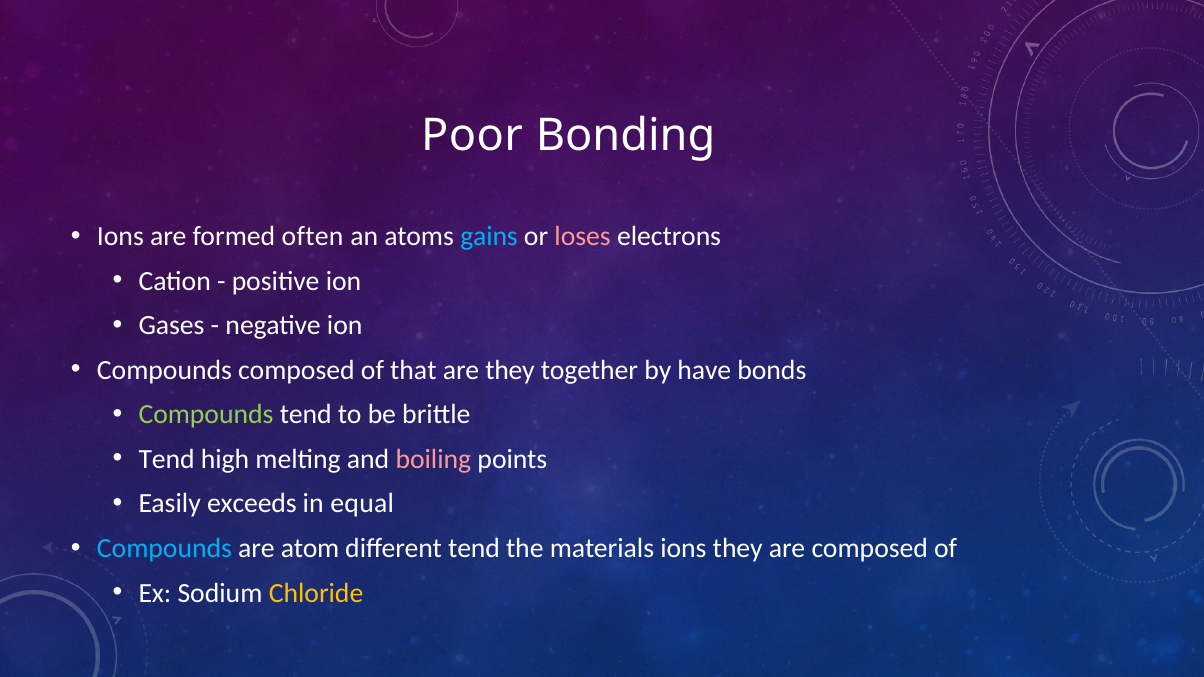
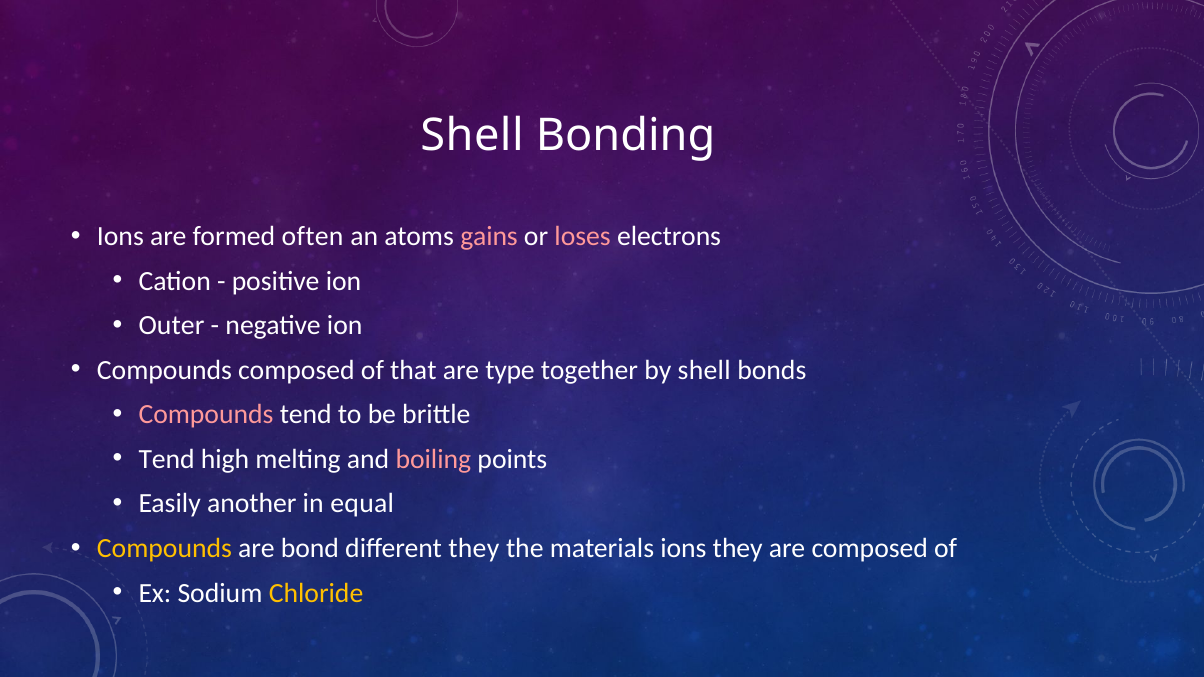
Poor at (472, 135): Poor -> Shell
gains colour: light blue -> pink
Gases: Gases -> Outer
are they: they -> type
by have: have -> shell
Compounds at (206, 415) colour: light green -> pink
exceeds: exceeds -> another
Compounds at (164, 549) colour: light blue -> yellow
atom: atom -> bond
different tend: tend -> they
